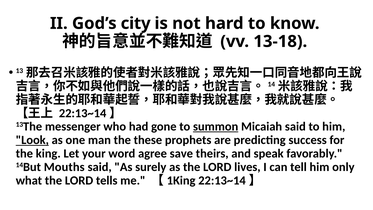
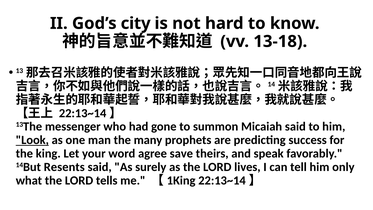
summon underline: present -> none
these: these -> many
Mouths: Mouths -> Resents
